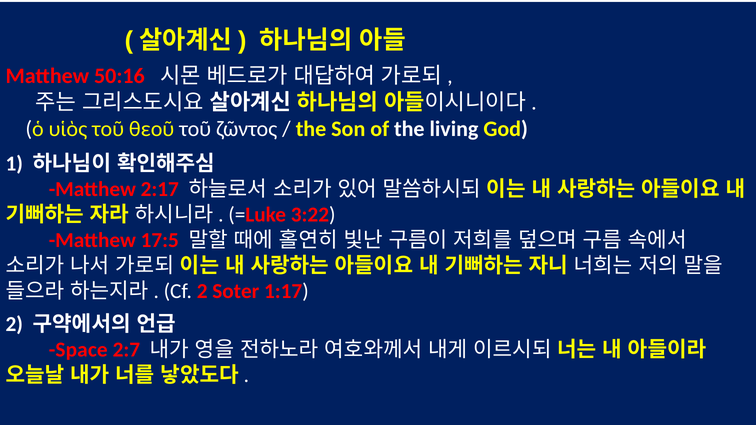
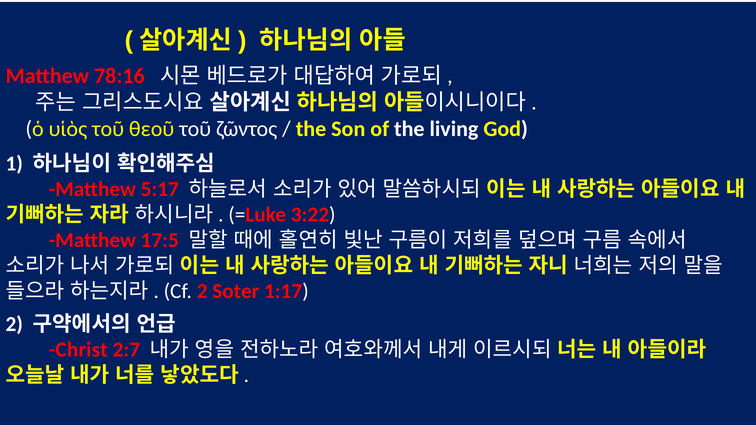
50:16: 50:16 -> 78:16
2:17: 2:17 -> 5:17
Space: Space -> Christ
